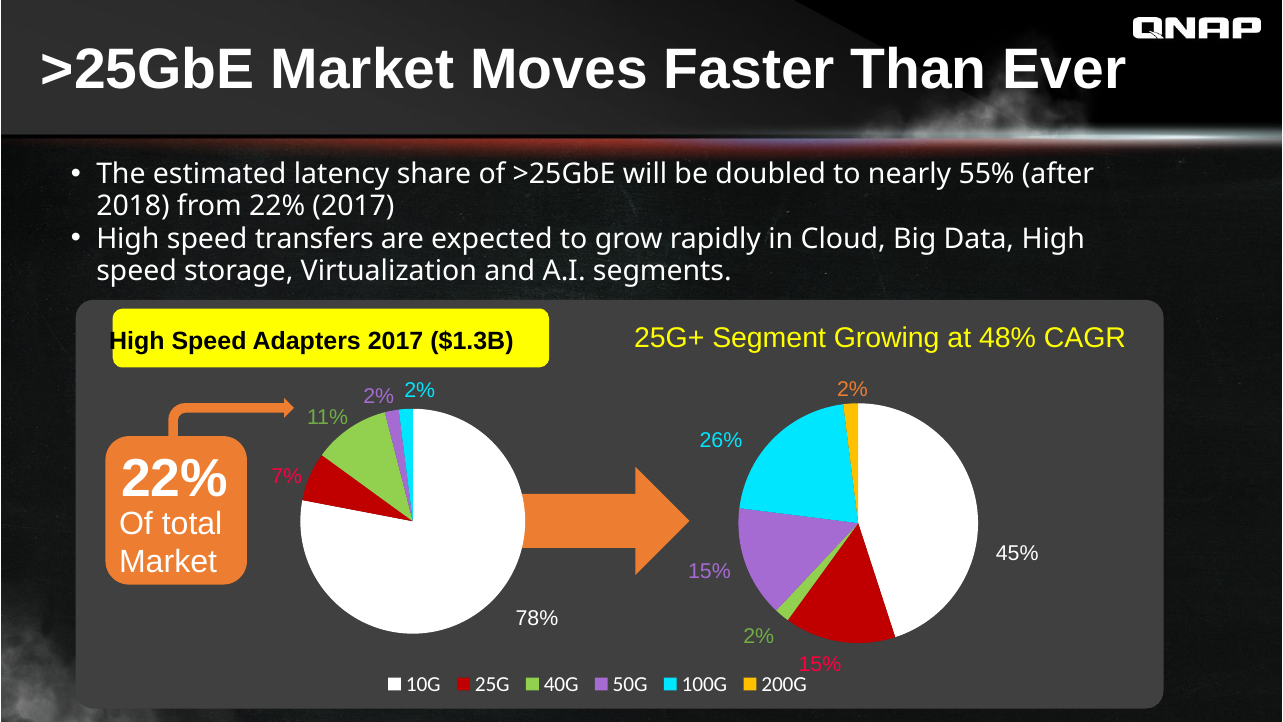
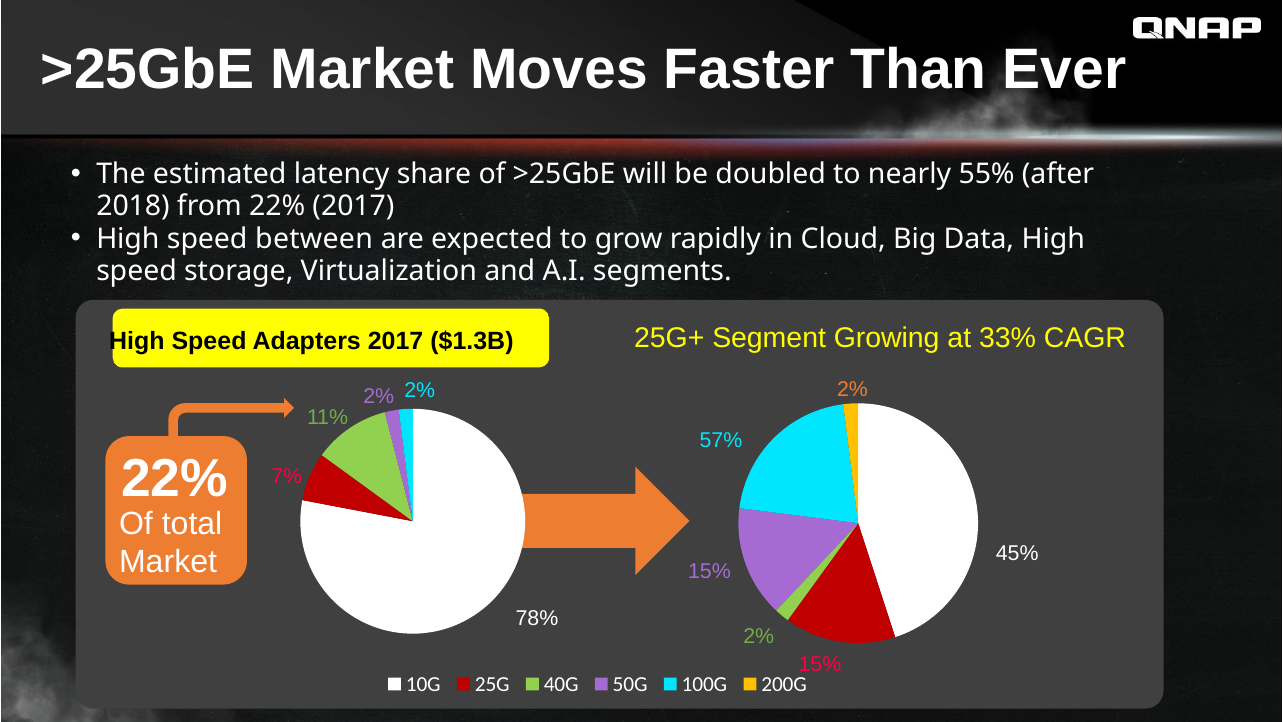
transfers: transfers -> between
48%: 48% -> 33%
26%: 26% -> 57%
